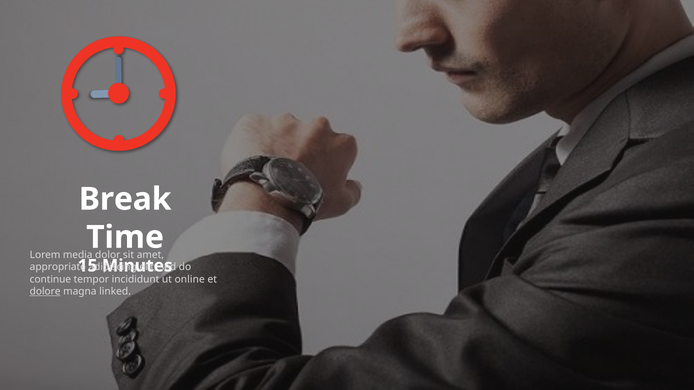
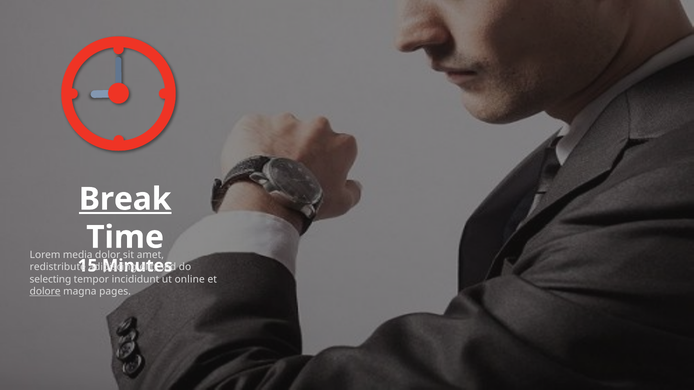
Break underline: none -> present
appropriate: appropriate -> redistribute
continue: continue -> selecting
linked: linked -> pages
